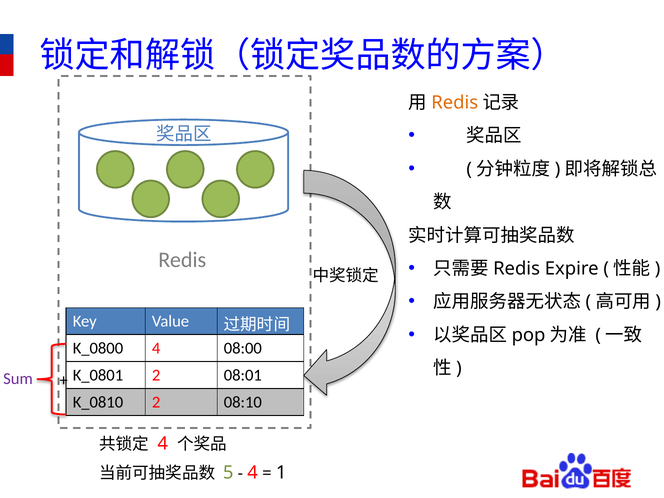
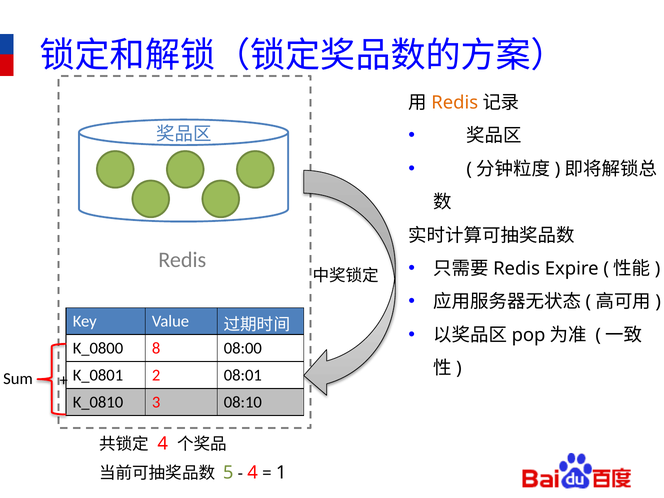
4 at (156, 348): 4 -> 8
Sum colour: purple -> black
2 at (156, 402): 2 -> 3
